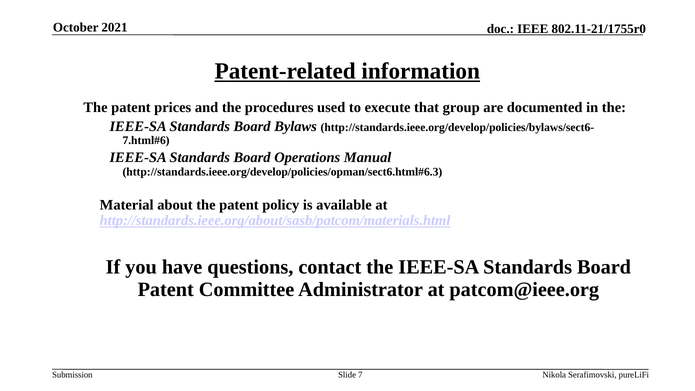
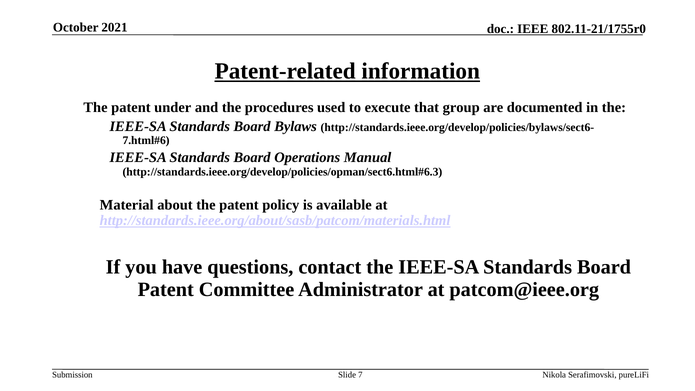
prices: prices -> under
